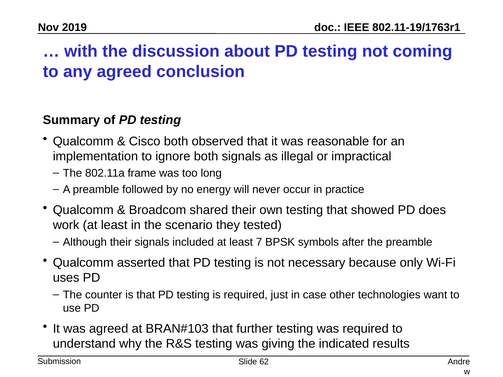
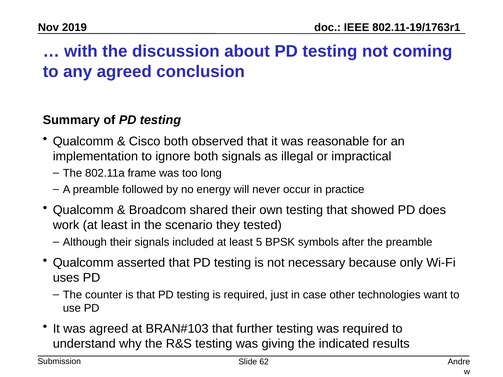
7: 7 -> 5
